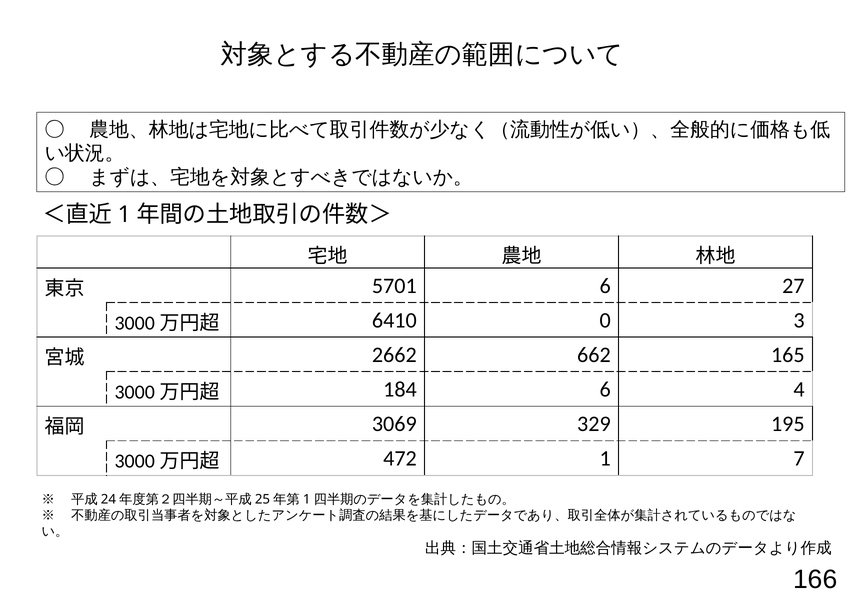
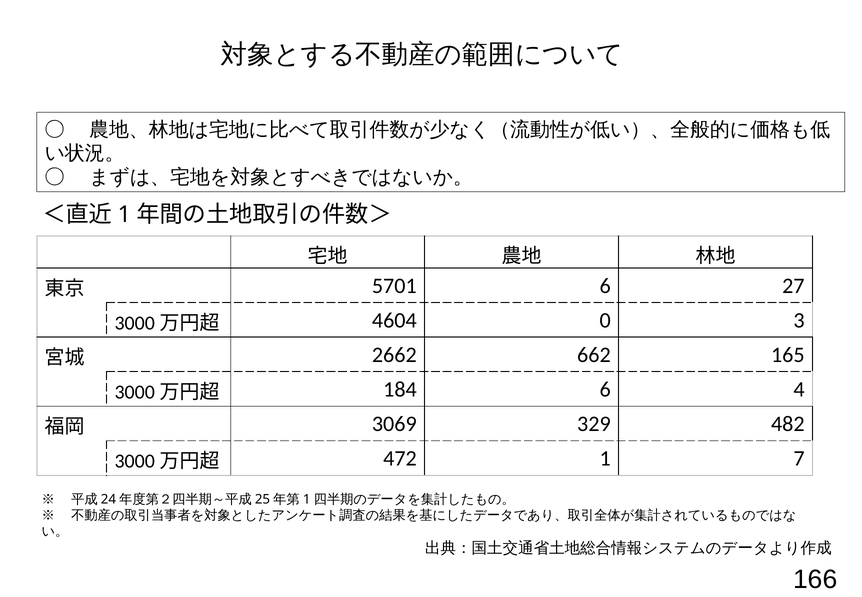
6410: 6410 -> 4604
195: 195 -> 482
